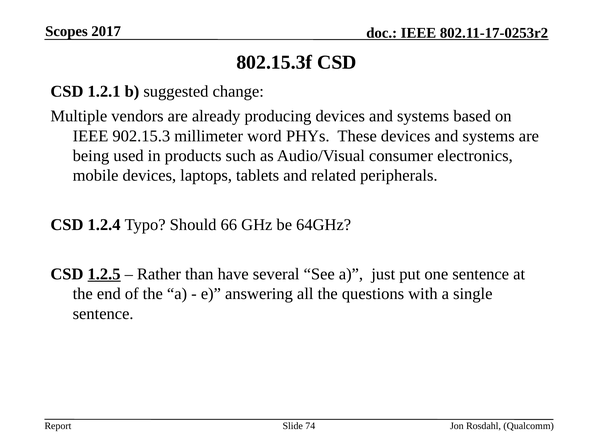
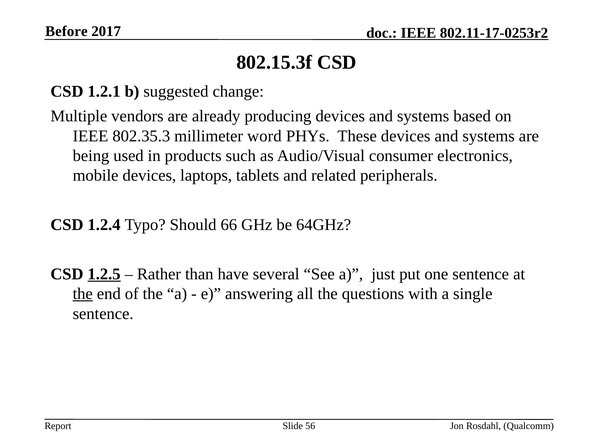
Scopes: Scopes -> Before
902.15.3: 902.15.3 -> 802.35.3
the at (83, 294) underline: none -> present
74: 74 -> 56
